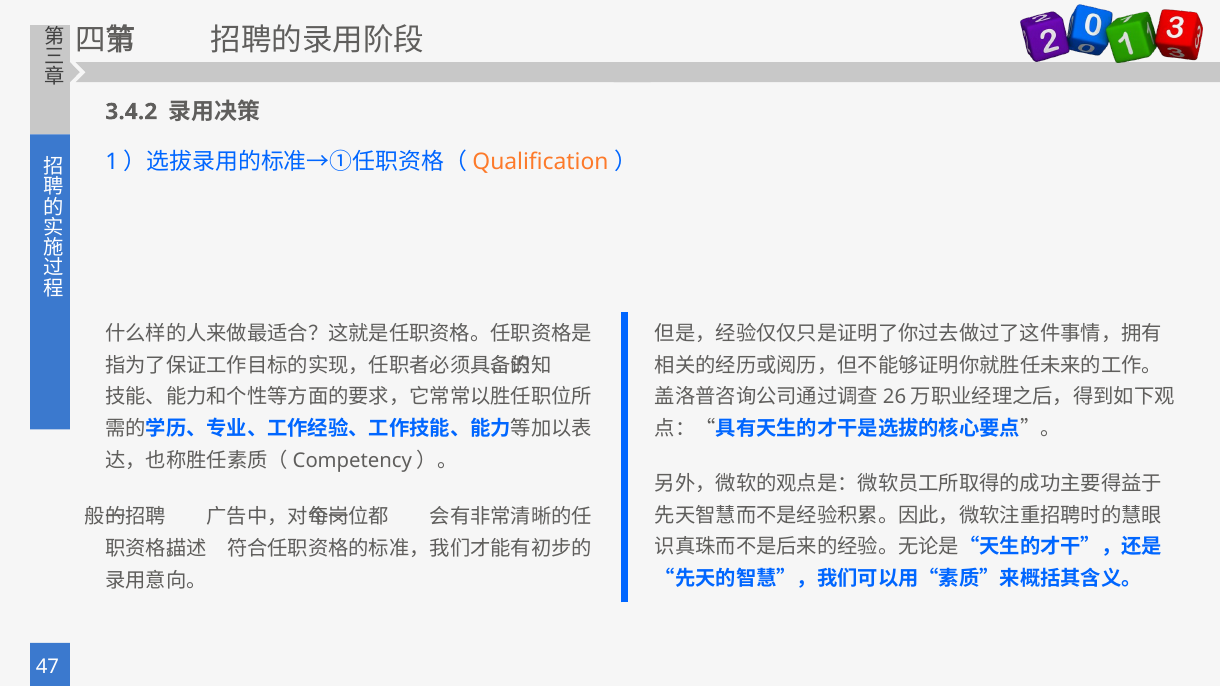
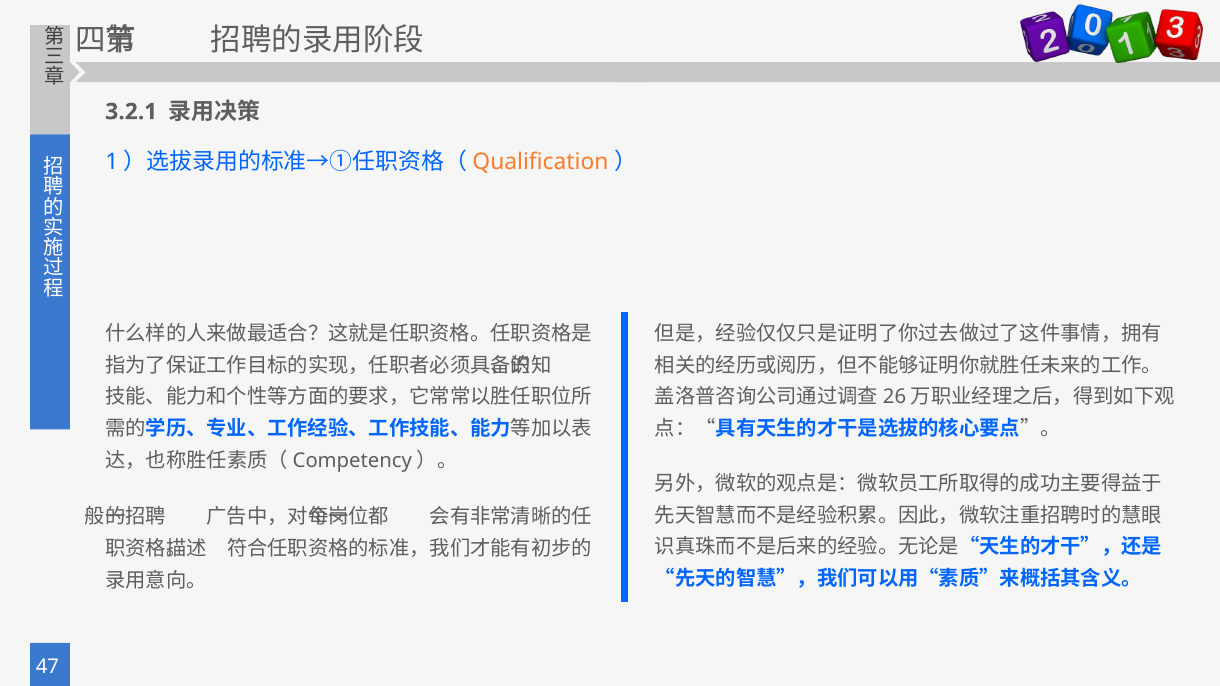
3.4.2: 3.4.2 -> 3.2.1
